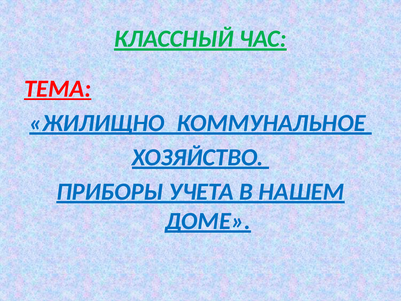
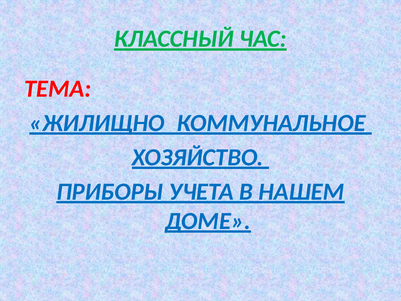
ТЕМА underline: present -> none
